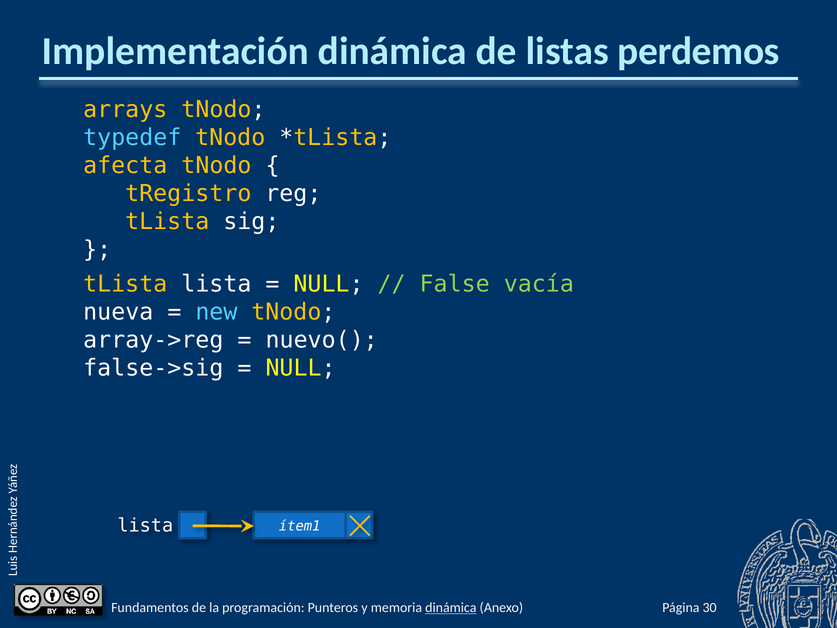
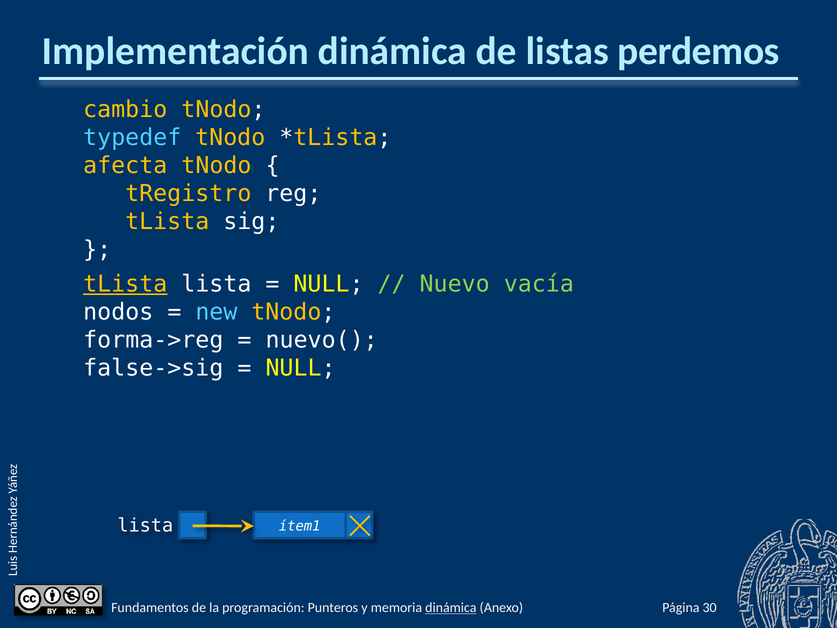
arrays: arrays -> cambio
tLista at (125, 284) underline: none -> present
False: False -> Nuevo
nueva: nueva -> nodos
array->reg: array->reg -> forma->reg
